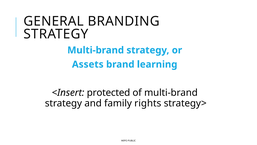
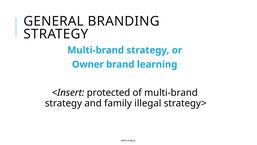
Assets: Assets -> Owner
rights: rights -> illegal
